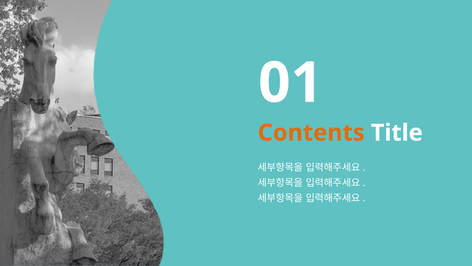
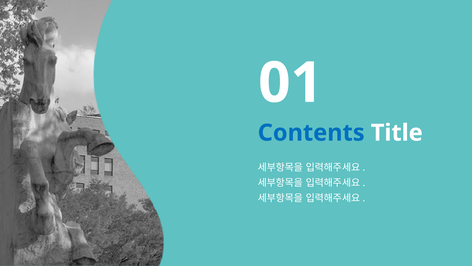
Contents colour: orange -> blue
